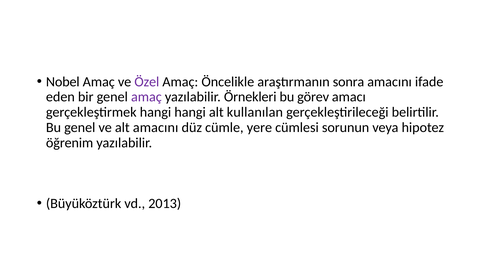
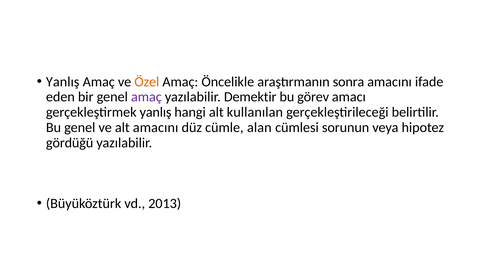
Nobel at (63, 82): Nobel -> Yanlış
Özel colour: purple -> orange
Örnekleri: Örnekleri -> Demektir
gerçekleştirmek hangi: hangi -> yanlış
yere: yere -> alan
öğrenim: öğrenim -> gördüğü
